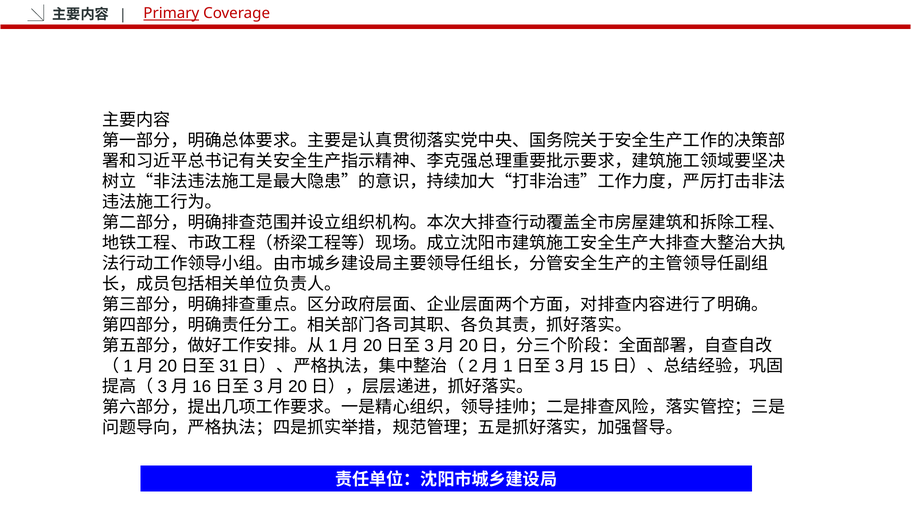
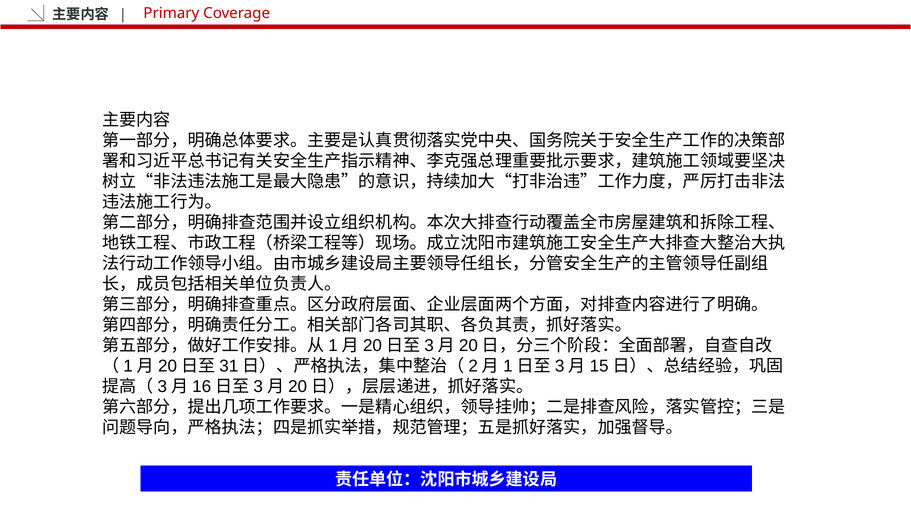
Primary underline: present -> none
